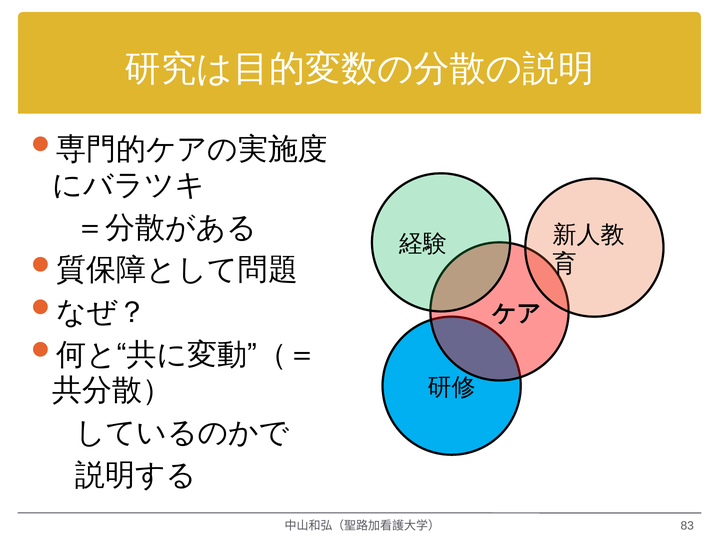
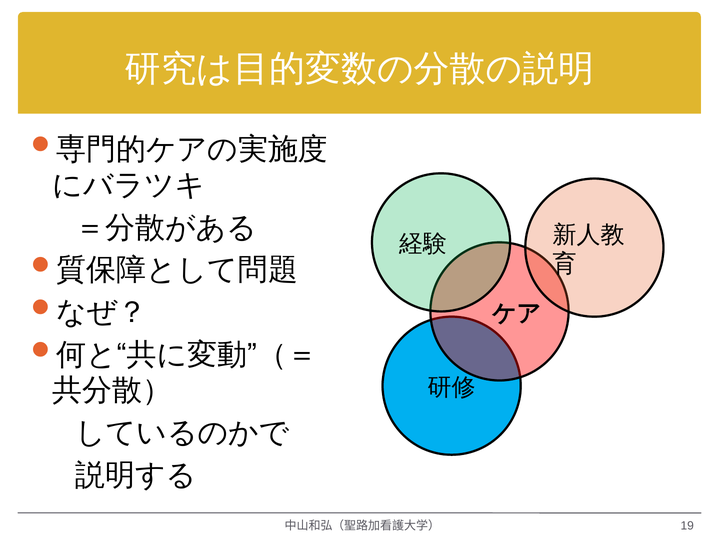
83: 83 -> 19
